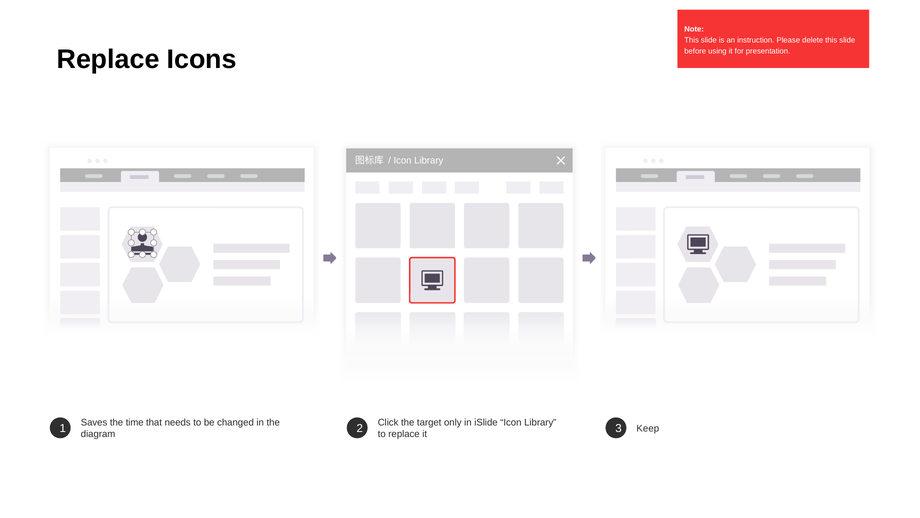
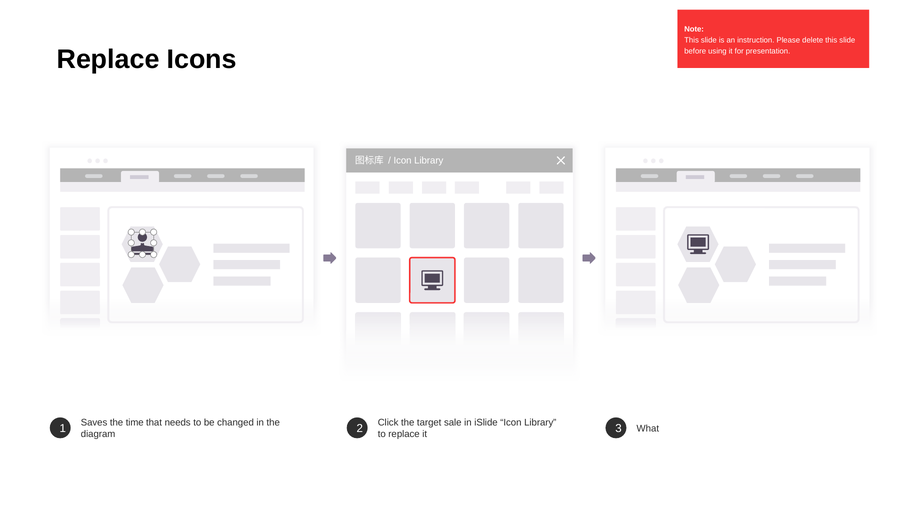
only: only -> sale
Keep: Keep -> What
